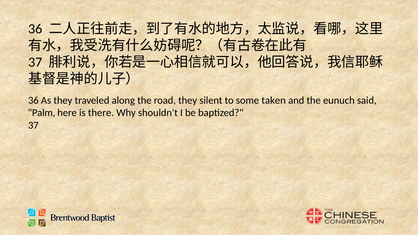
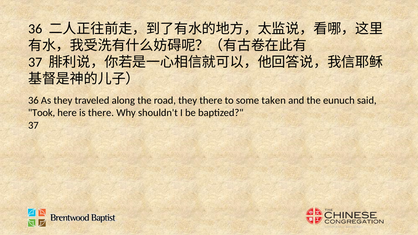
they silent: silent -> there
Palm: Palm -> Took
